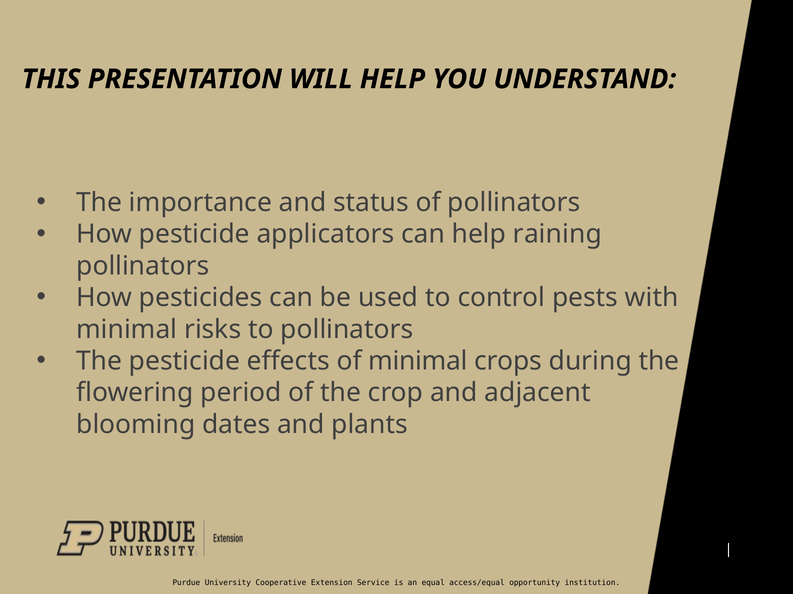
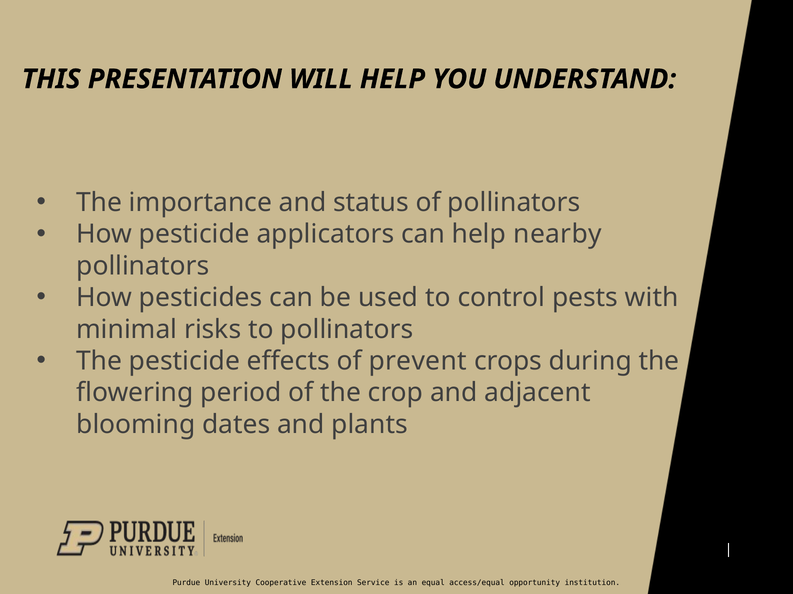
raining: raining -> nearby
of minimal: minimal -> prevent
